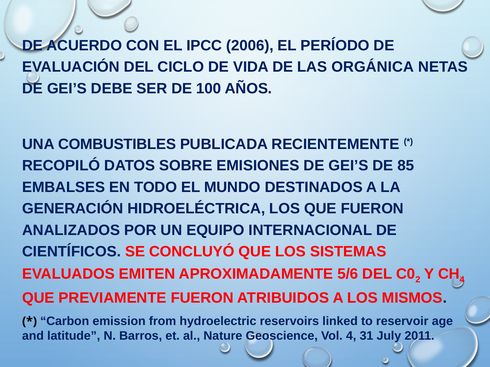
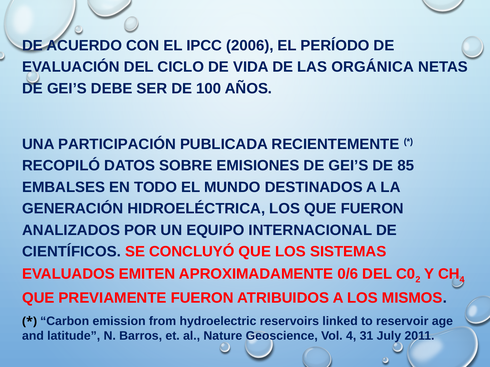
COMBUSTIBLES: COMBUSTIBLES -> PARTICIPACIÓN
5/6: 5/6 -> 0/6
